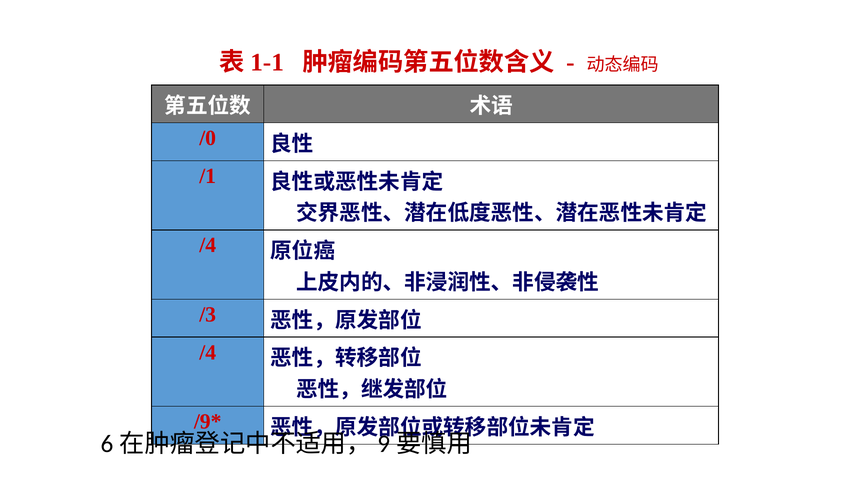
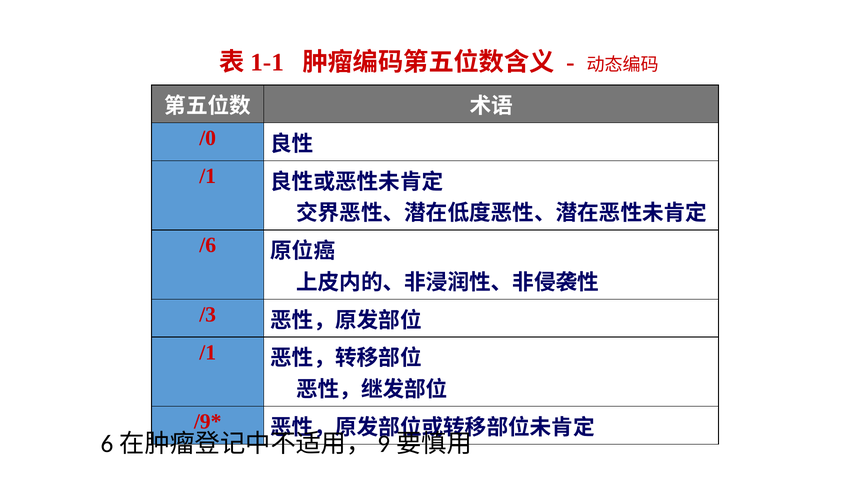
/4 at (208, 245): /4 -> /6
/4 at (208, 352): /4 -> /1
